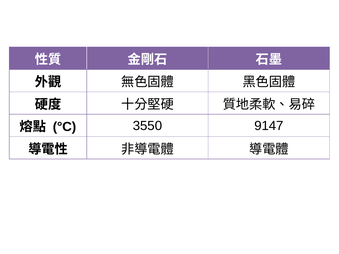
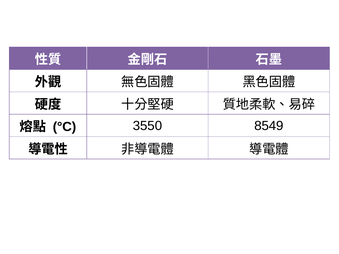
9147: 9147 -> 8549
